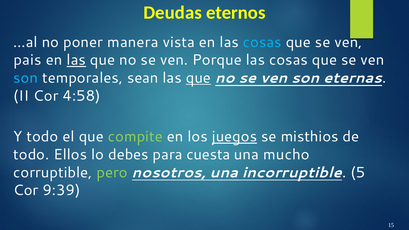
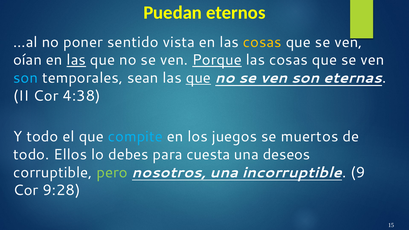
Deudas: Deudas -> Puedan
manera: manera -> sentido
cosas at (262, 42) colour: light blue -> yellow
pais: pais -> oían
Porque underline: none -> present
4:58: 4:58 -> 4:38
compite colour: light green -> light blue
juegos underline: present -> none
misthios: misthios -> muertos
mucho: mucho -> deseos
5: 5 -> 9
9:39: 9:39 -> 9:28
